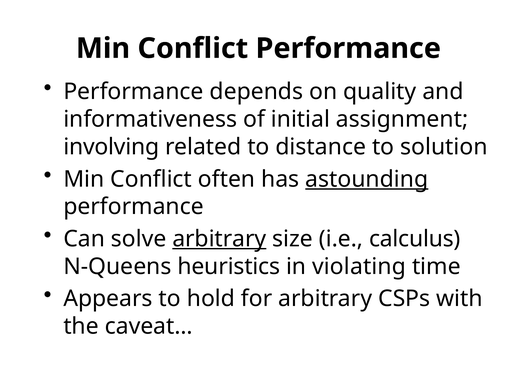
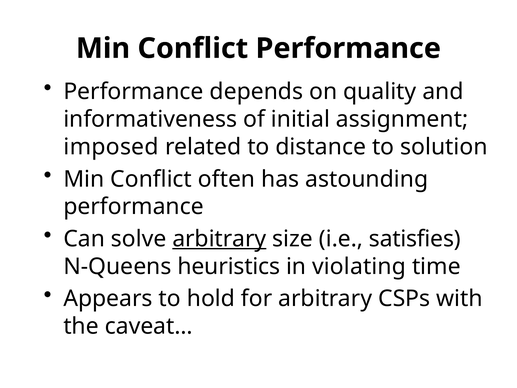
involving: involving -> imposed
astounding underline: present -> none
calculus: calculus -> satisfies
